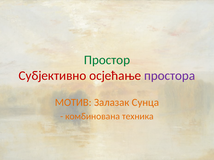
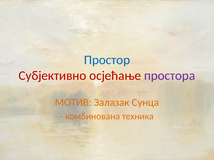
Простор colour: green -> blue
